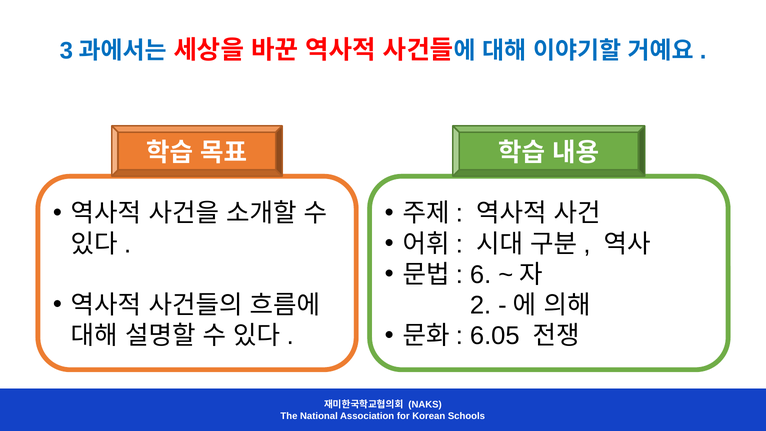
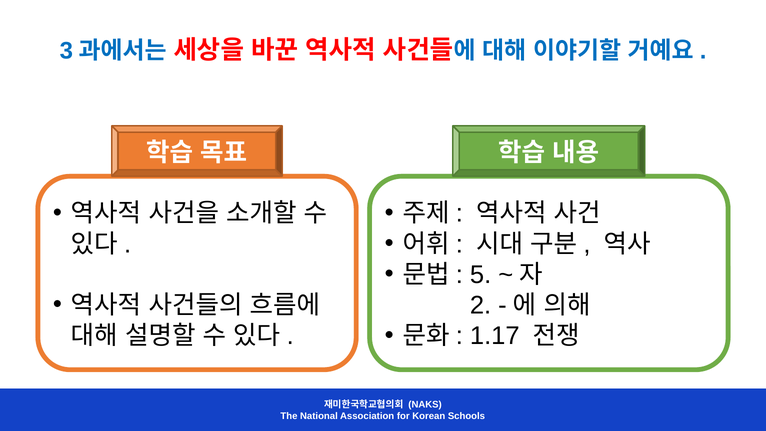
6: 6 -> 5
6.05: 6.05 -> 1.17
